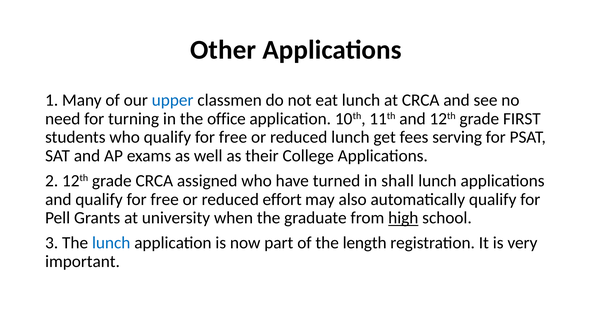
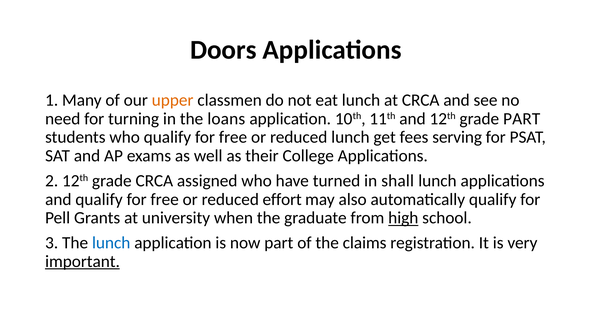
Other: Other -> Doors
upper colour: blue -> orange
office: office -> loans
grade FIRST: FIRST -> PART
length: length -> claims
important underline: none -> present
